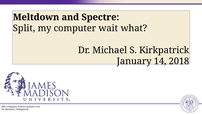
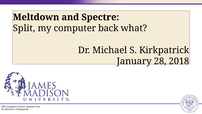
wait: wait -> back
14: 14 -> 28
